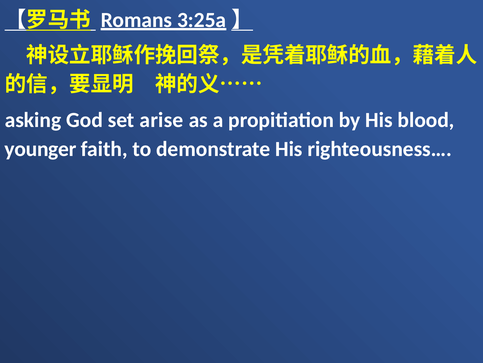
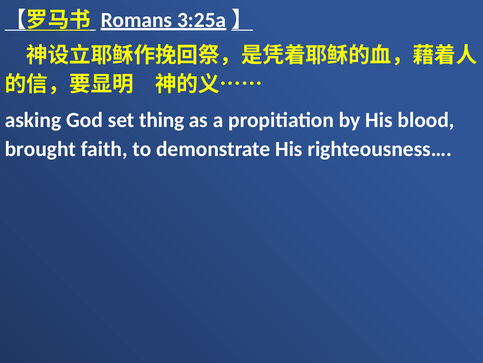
arise: arise -> thing
younger: younger -> brought
